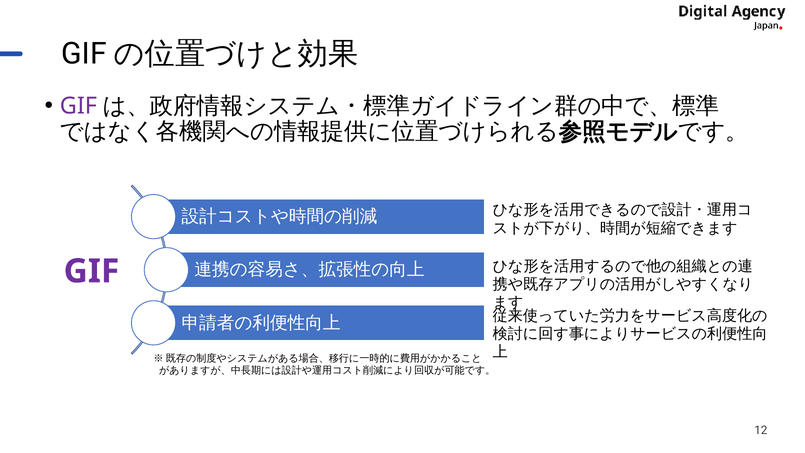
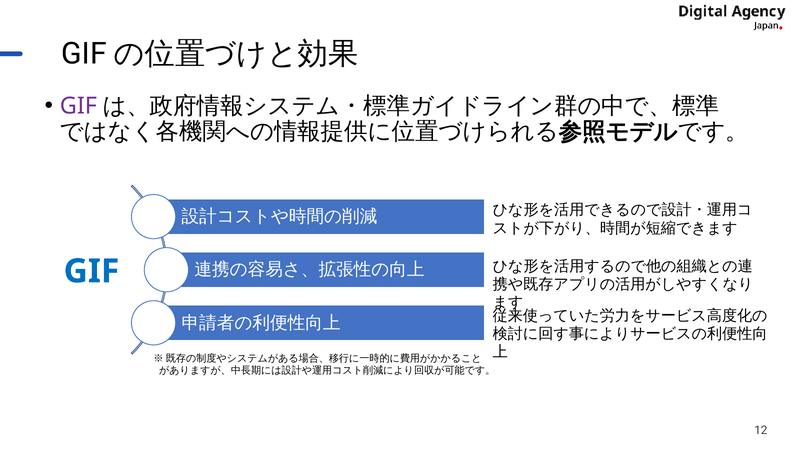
GIF at (91, 271) colour: purple -> blue
